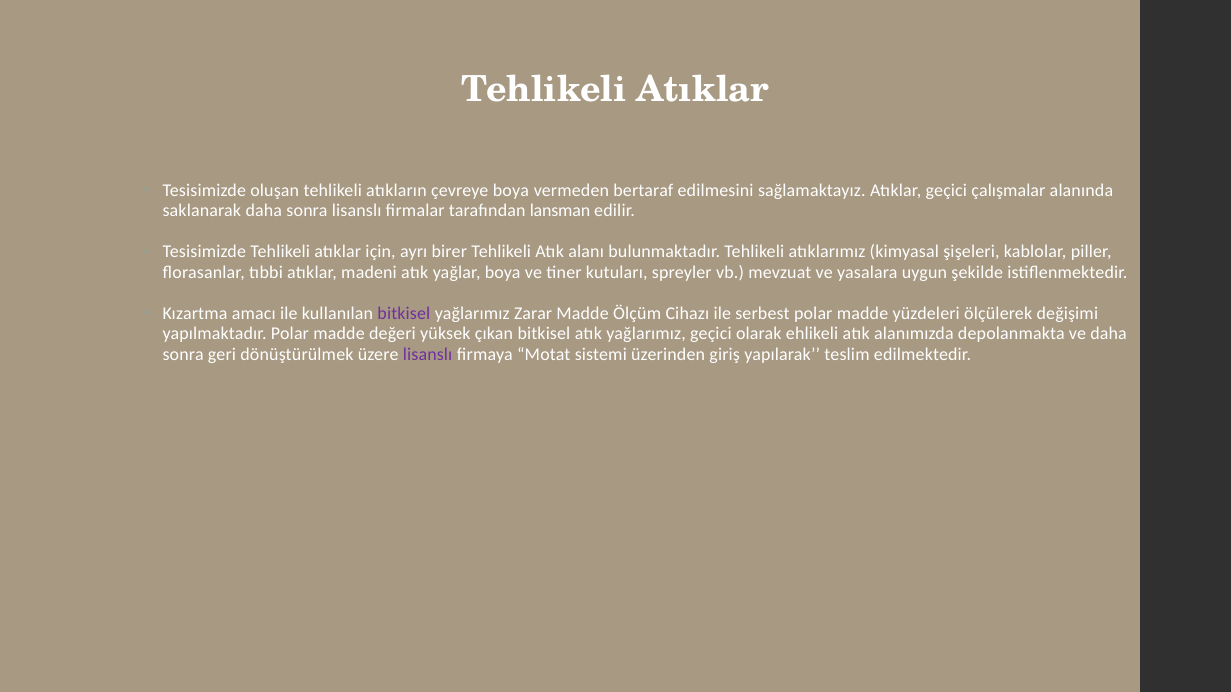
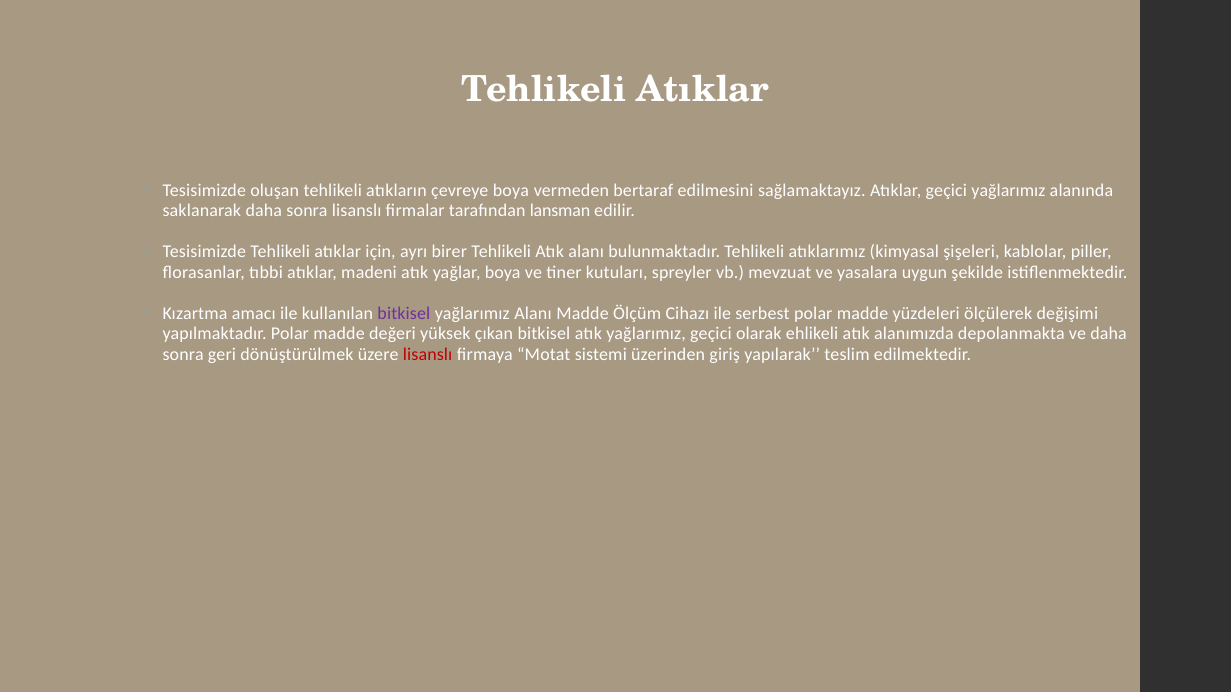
geçici çalışmalar: çalışmalar -> yağlarımız
yağlarımız Zarar: Zarar -> Alanı
lisanslı at (428, 355) colour: purple -> red
